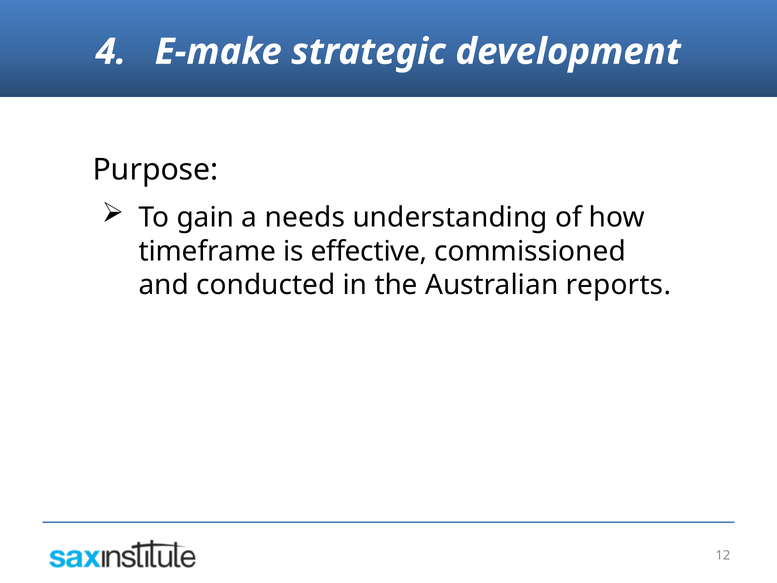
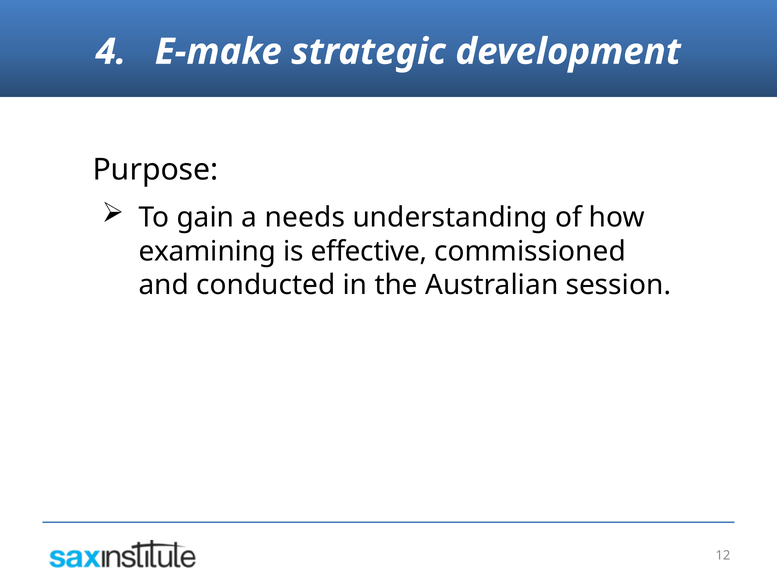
timeframe: timeframe -> examining
reports: reports -> session
